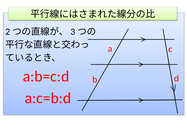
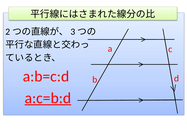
a:c=b:d underline: none -> present
